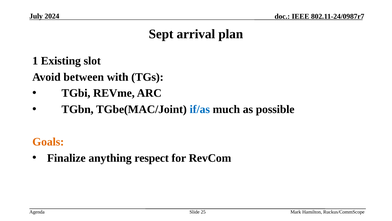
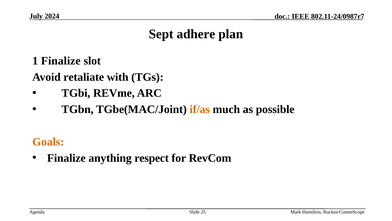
arrival: arrival -> adhere
1 Existing: Existing -> Finalize
between: between -> retaliate
if/as colour: blue -> orange
